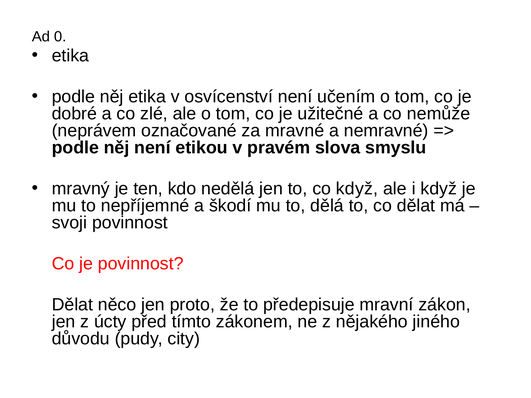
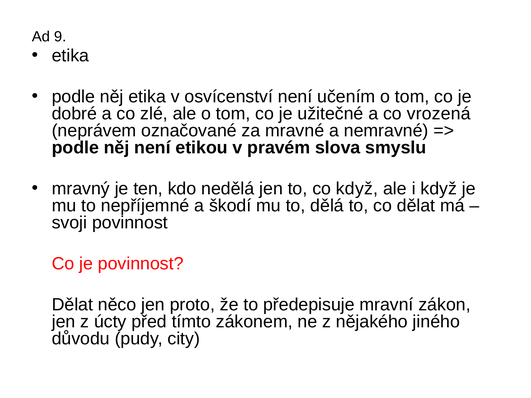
0: 0 -> 9
nemůže: nemůže -> vrozená
